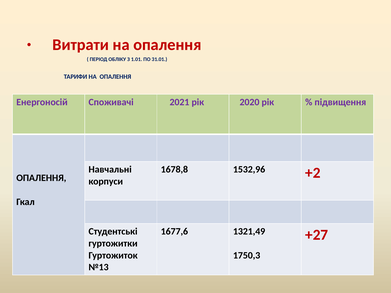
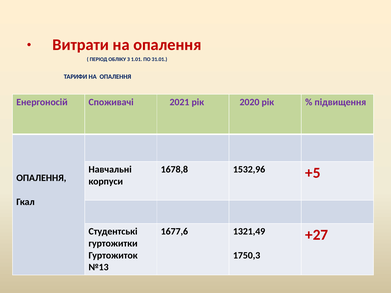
+2: +2 -> +5
